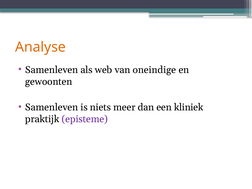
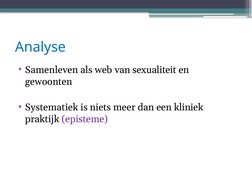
Analyse colour: orange -> blue
oneindige: oneindige -> sexualiteit
Samenleven at (52, 107): Samenleven -> Systematiek
